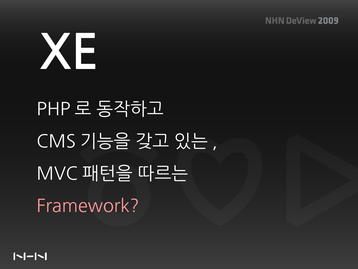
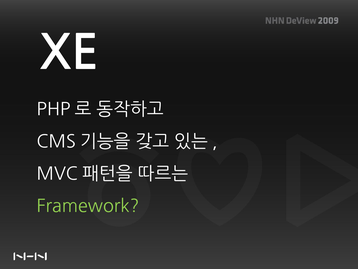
Framework colour: pink -> light green
